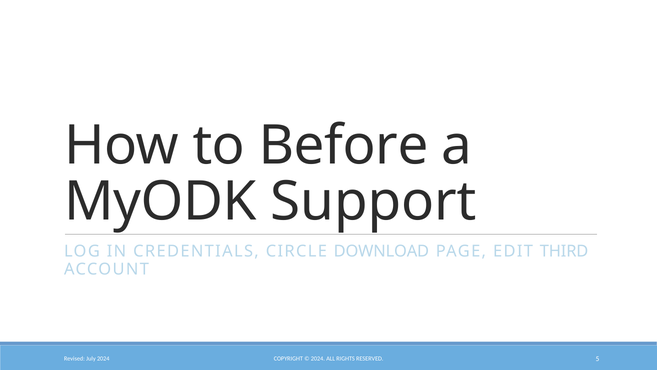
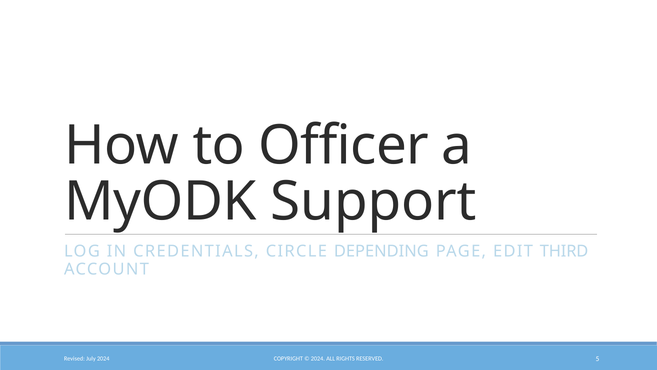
Before: Before -> Officer
DOWNLOAD: DOWNLOAD -> DEPENDING
